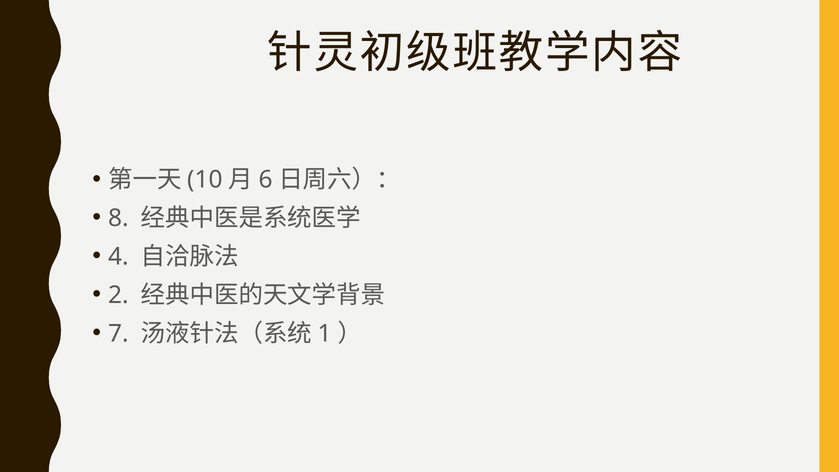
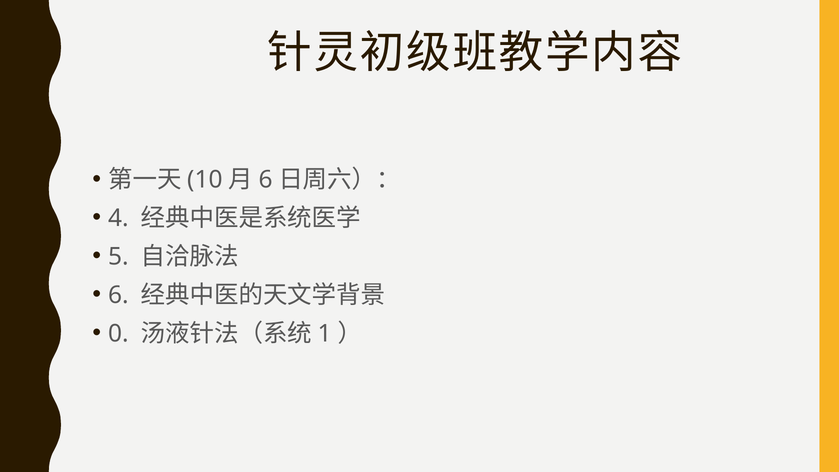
8: 8 -> 4
4: 4 -> 5
2 at (118, 295): 2 -> 6
7: 7 -> 0
